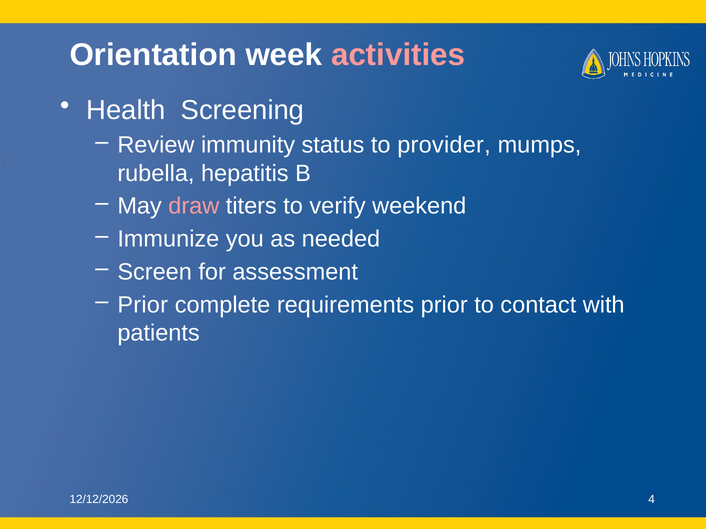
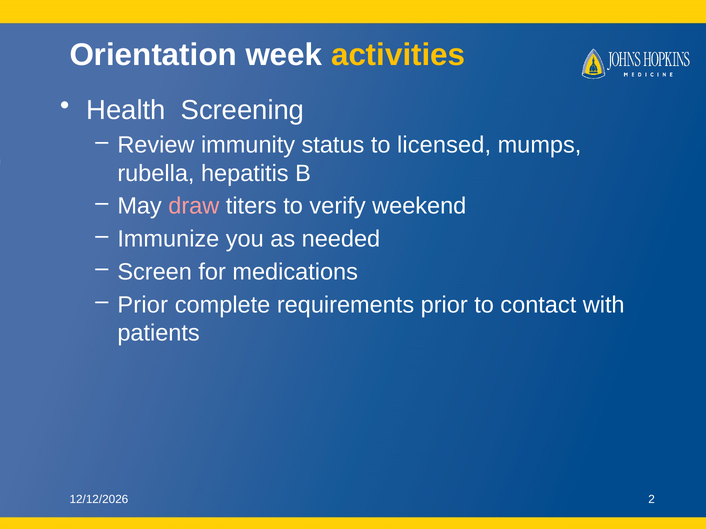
activities colour: pink -> yellow
provider: provider -> licensed
assessment: assessment -> medications
4: 4 -> 2
